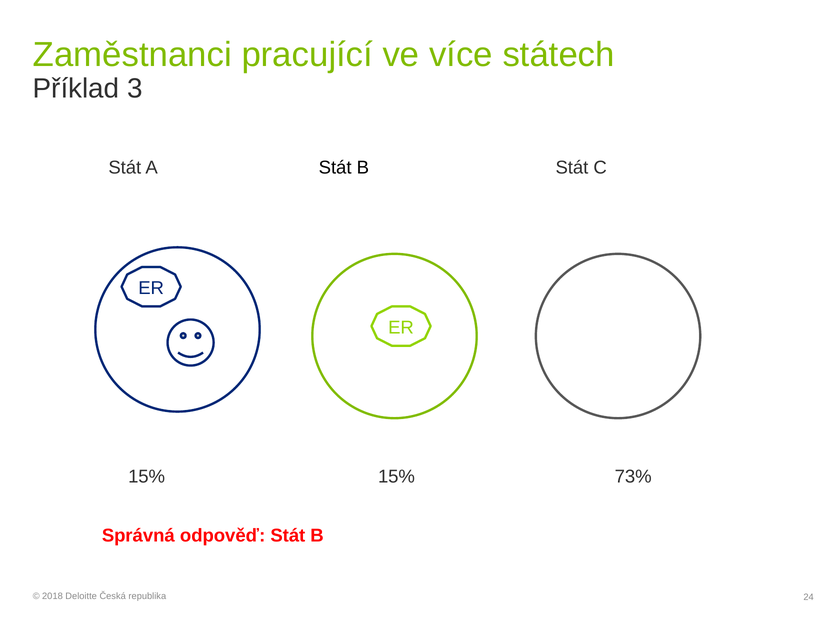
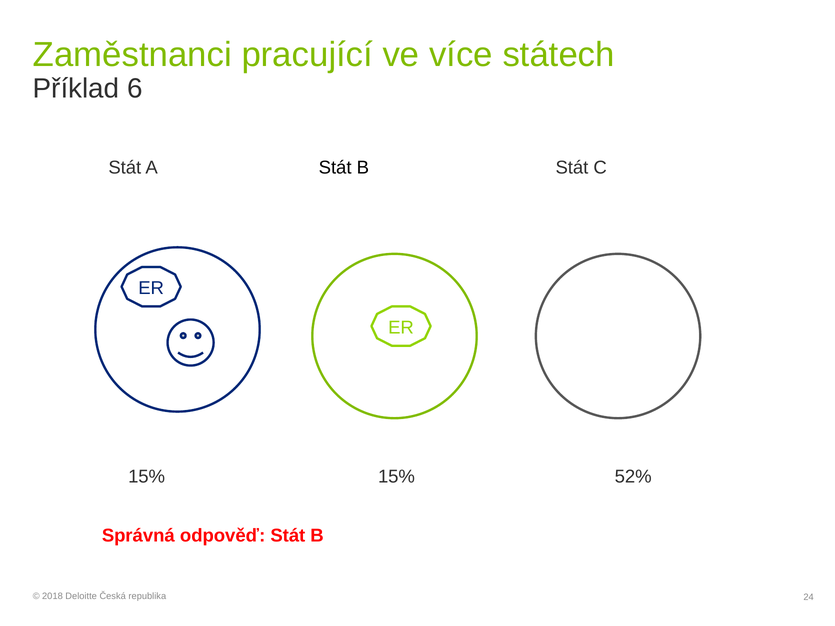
3: 3 -> 6
73%: 73% -> 52%
